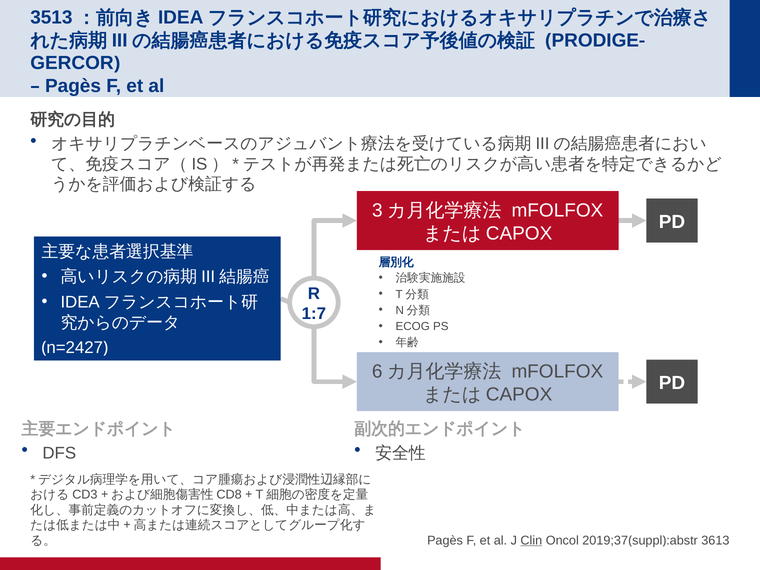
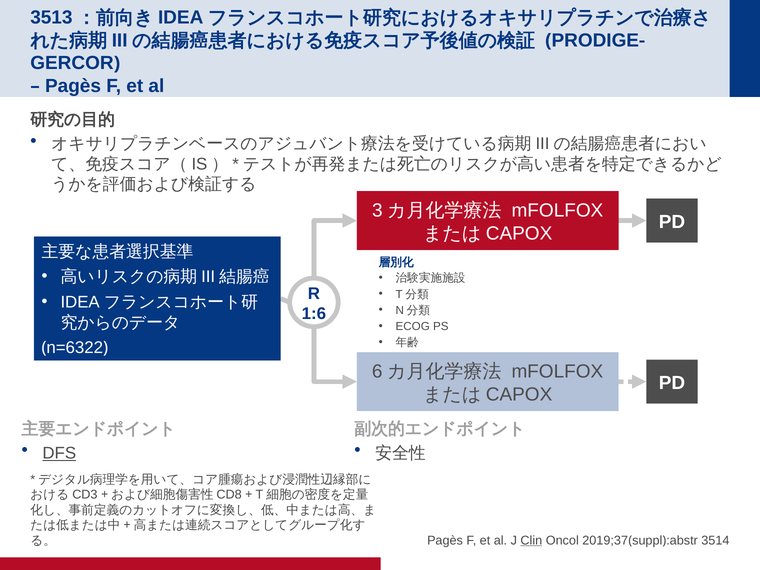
1:7: 1:7 -> 1:6
n=2427: n=2427 -> n=6322
DFS underline: none -> present
3613: 3613 -> 3514
